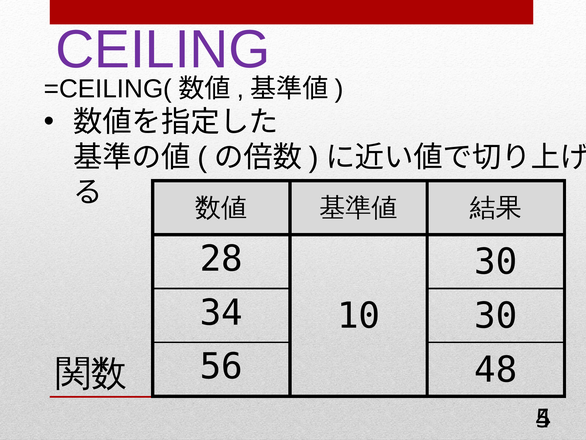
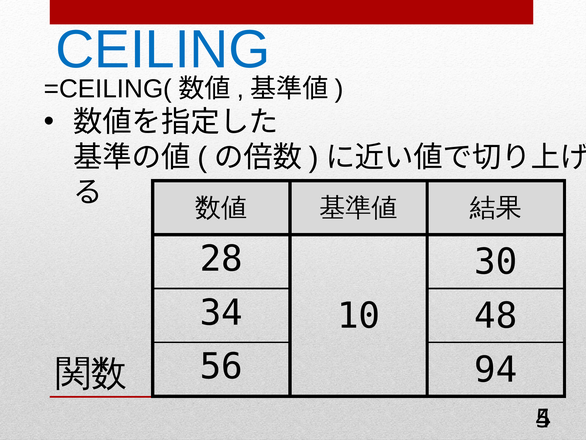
CEILING colour: purple -> blue
34 30: 30 -> 48
48: 48 -> 94
